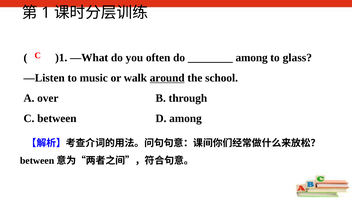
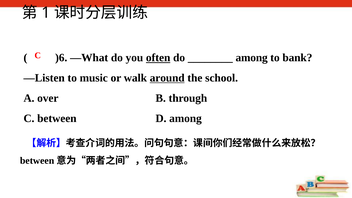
)1: )1 -> )6
often underline: none -> present
glass: glass -> bank
